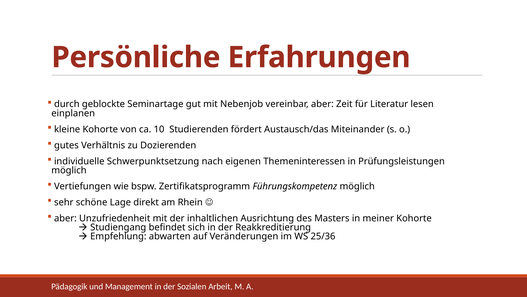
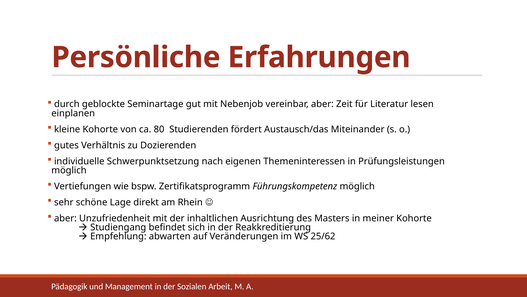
10: 10 -> 80
25/36: 25/36 -> 25/62
